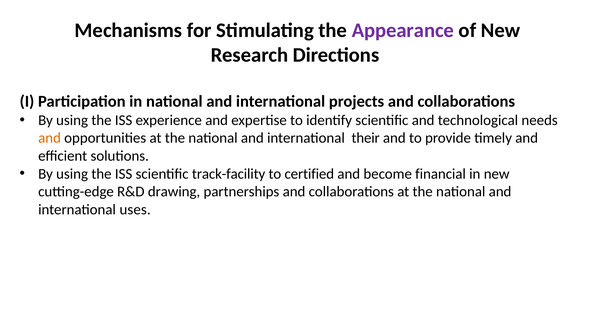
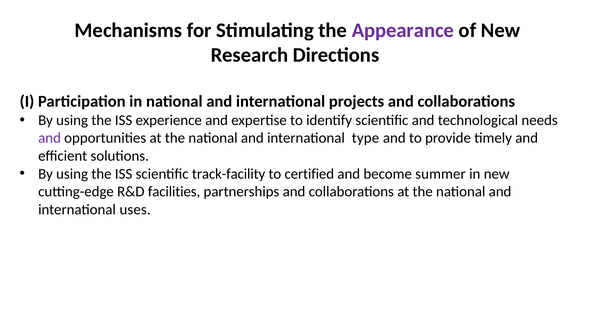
and at (50, 138) colour: orange -> purple
their: their -> type
financial: financial -> summer
drawing: drawing -> facilities
